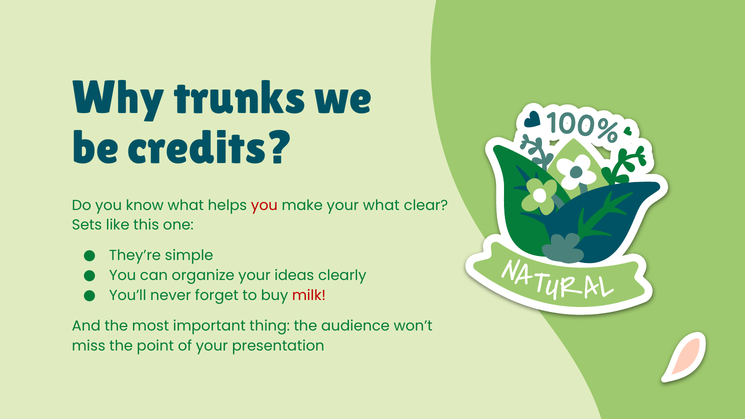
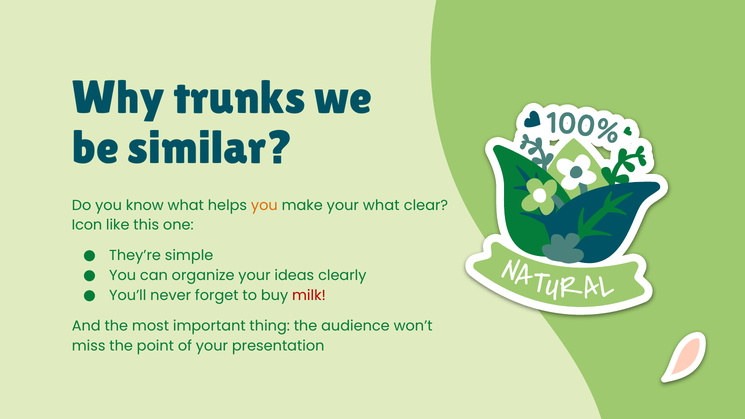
credits: credits -> similar
you at (264, 205) colour: red -> orange
Sets: Sets -> Icon
